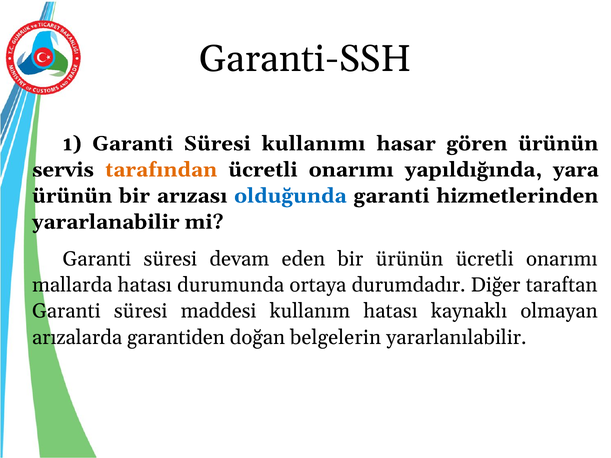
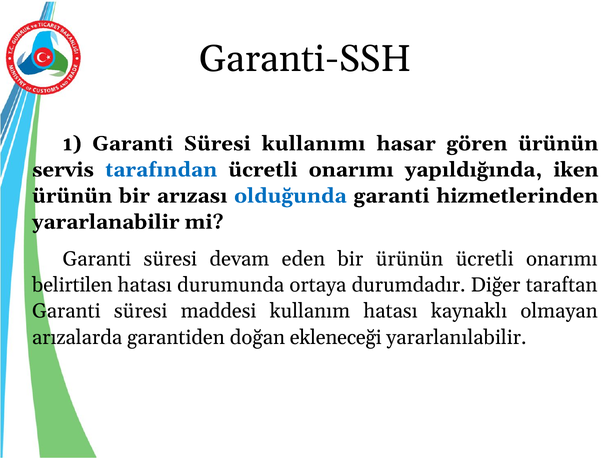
tarafından colour: orange -> blue
yara: yara -> iken
mallarda: mallarda -> belirtilen
belgelerin: belgelerin -> ekleneceği
